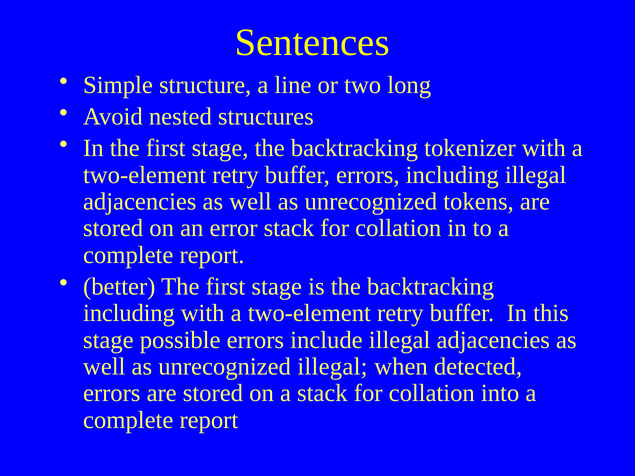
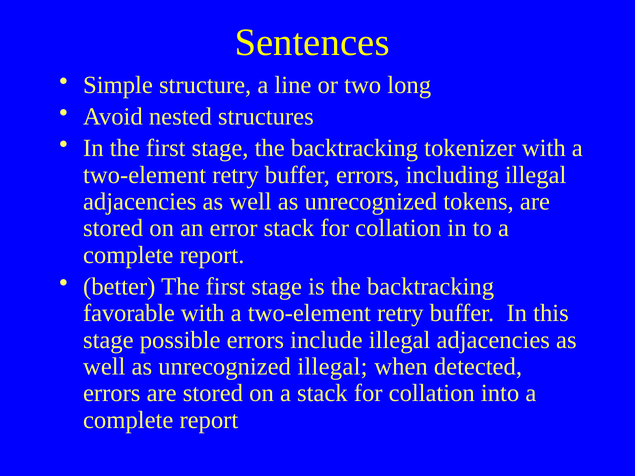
including at (129, 313): including -> favorable
